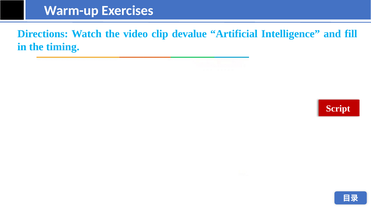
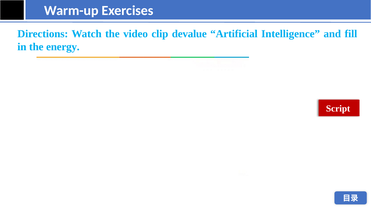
timing: timing -> energy
